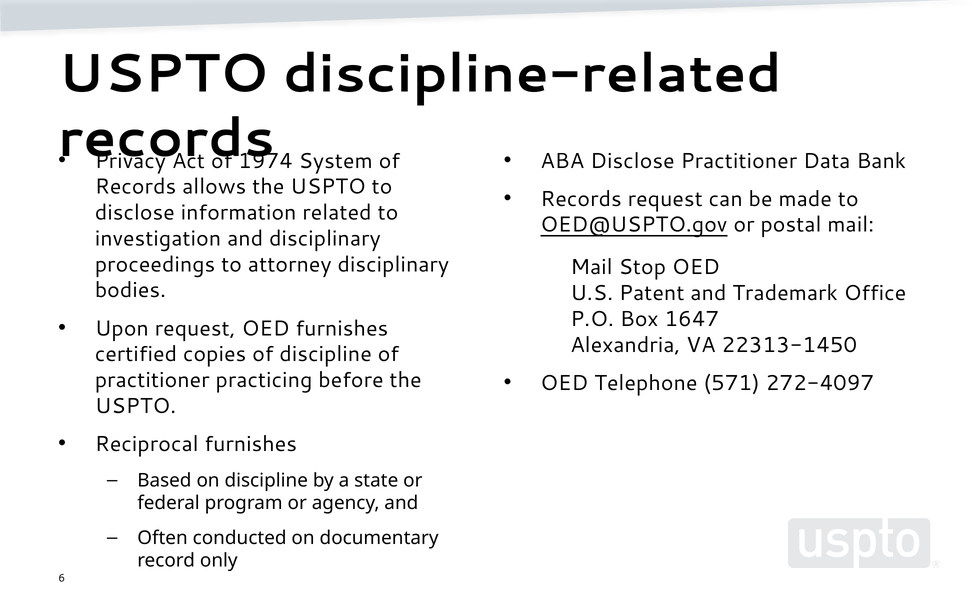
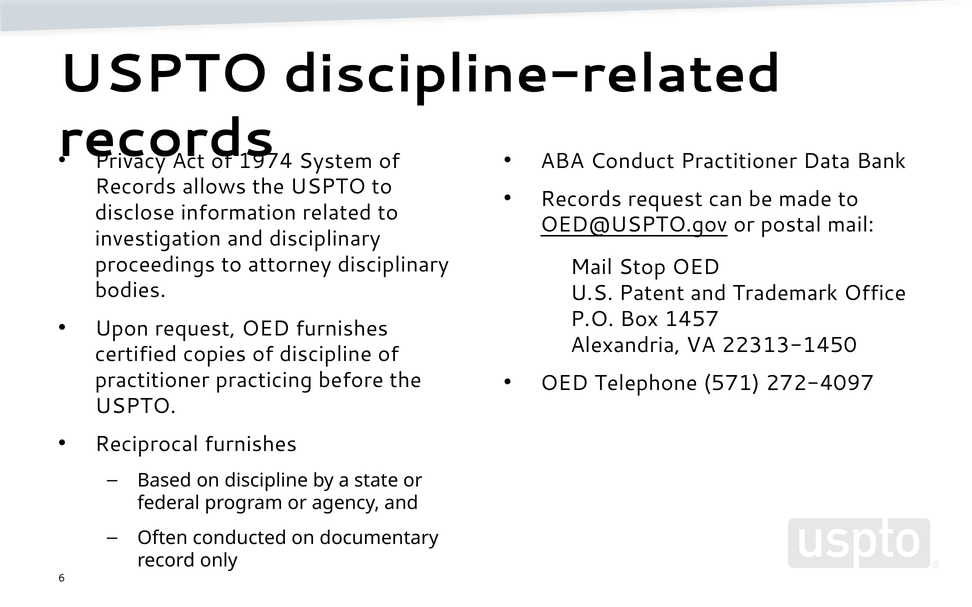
ABA Disclose: Disclose -> Conduct
1647: 1647 -> 1457
